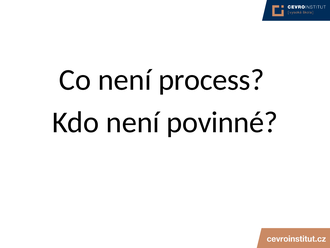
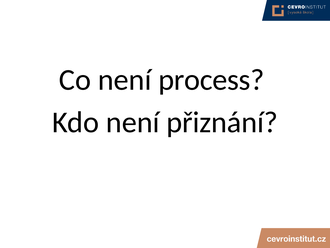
povinné: povinné -> přiznání
